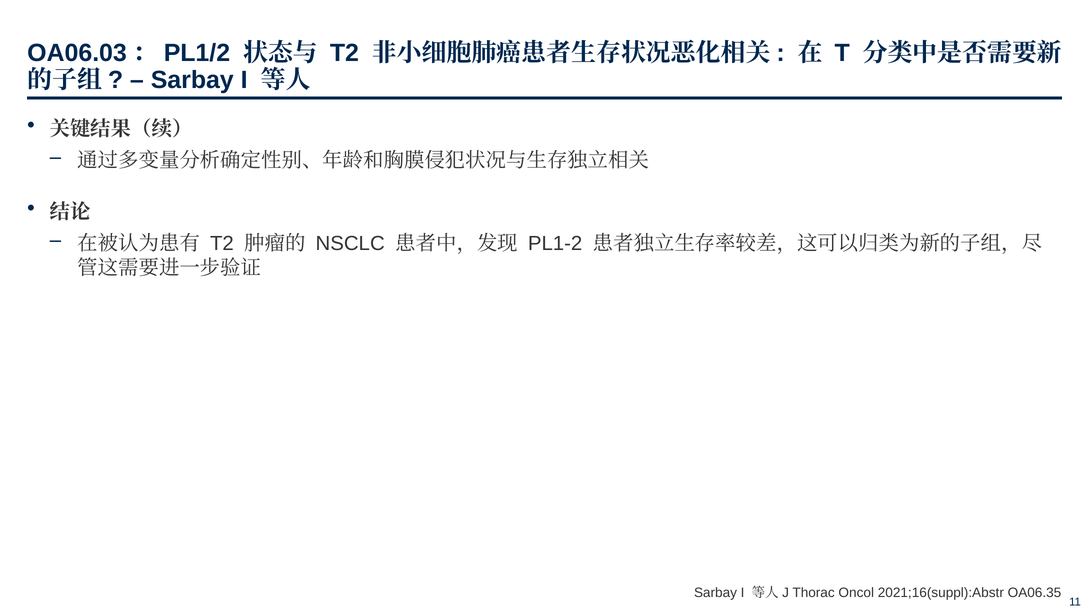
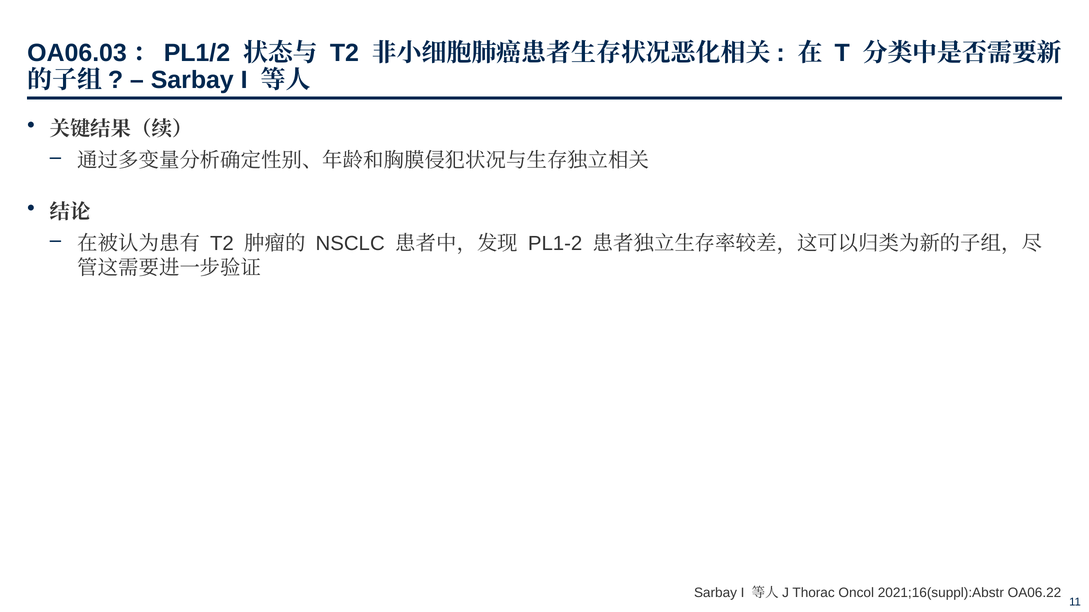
OA06.35: OA06.35 -> OA06.22
